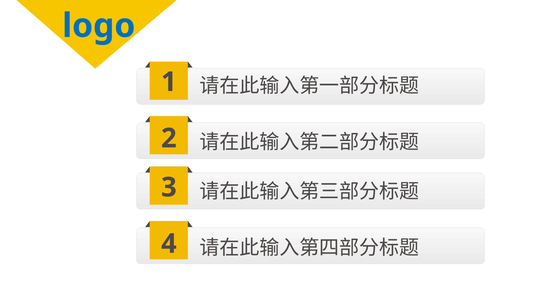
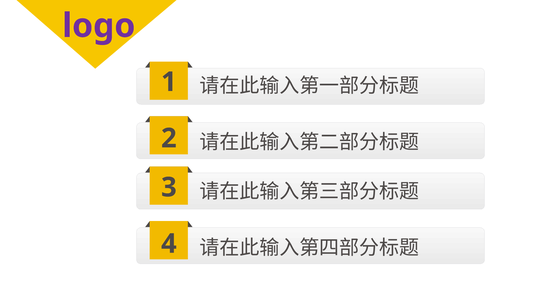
logo colour: blue -> purple
